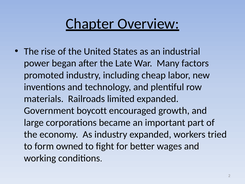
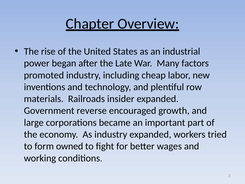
limited: limited -> insider
boycott: boycott -> reverse
